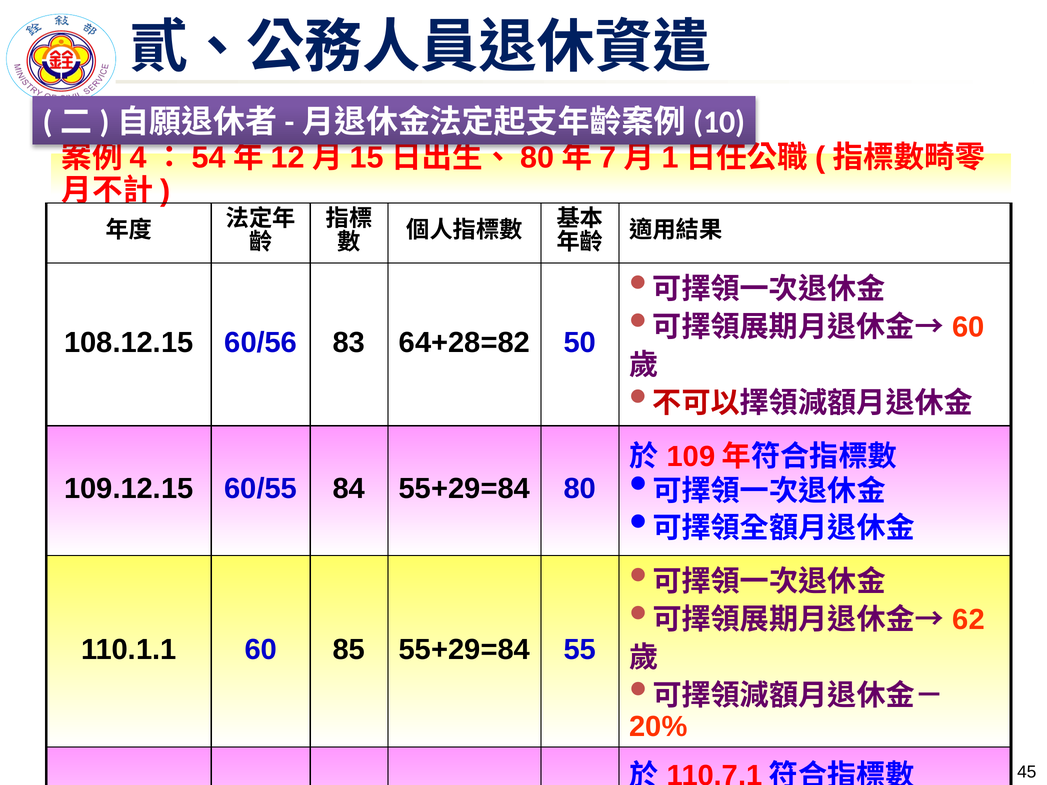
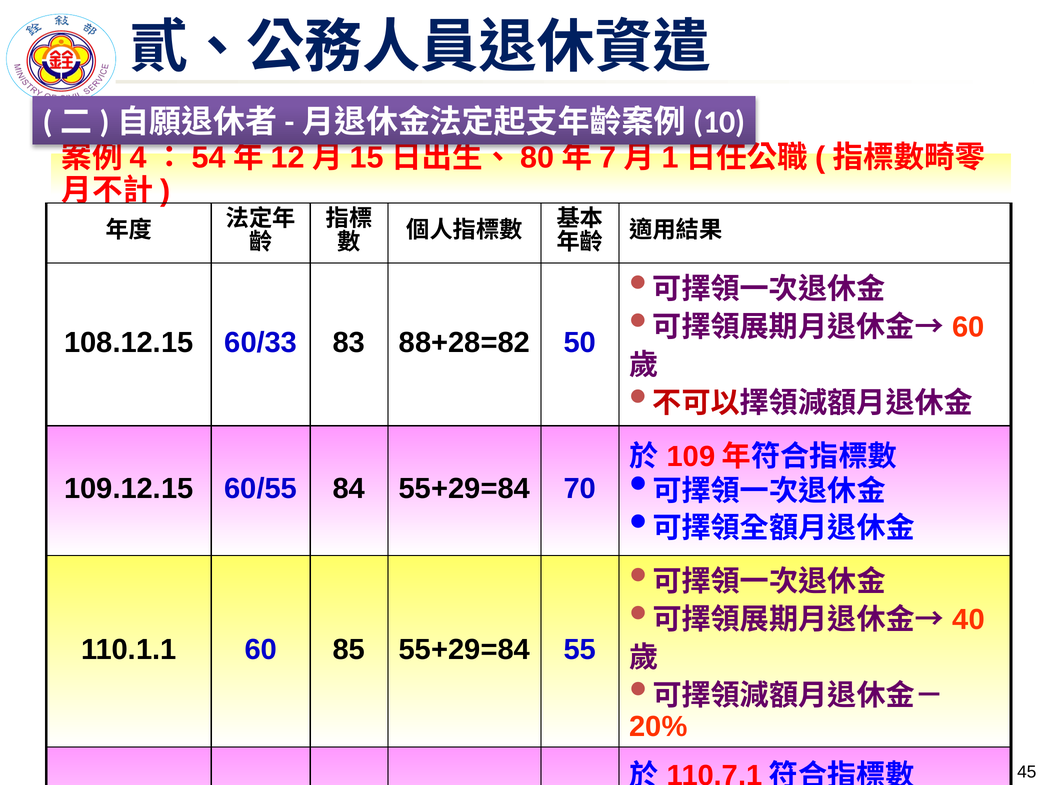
60/56: 60/56 -> 60/33
64+28=82: 64+28=82 -> 88+28=82
80: 80 -> 70
62: 62 -> 40
